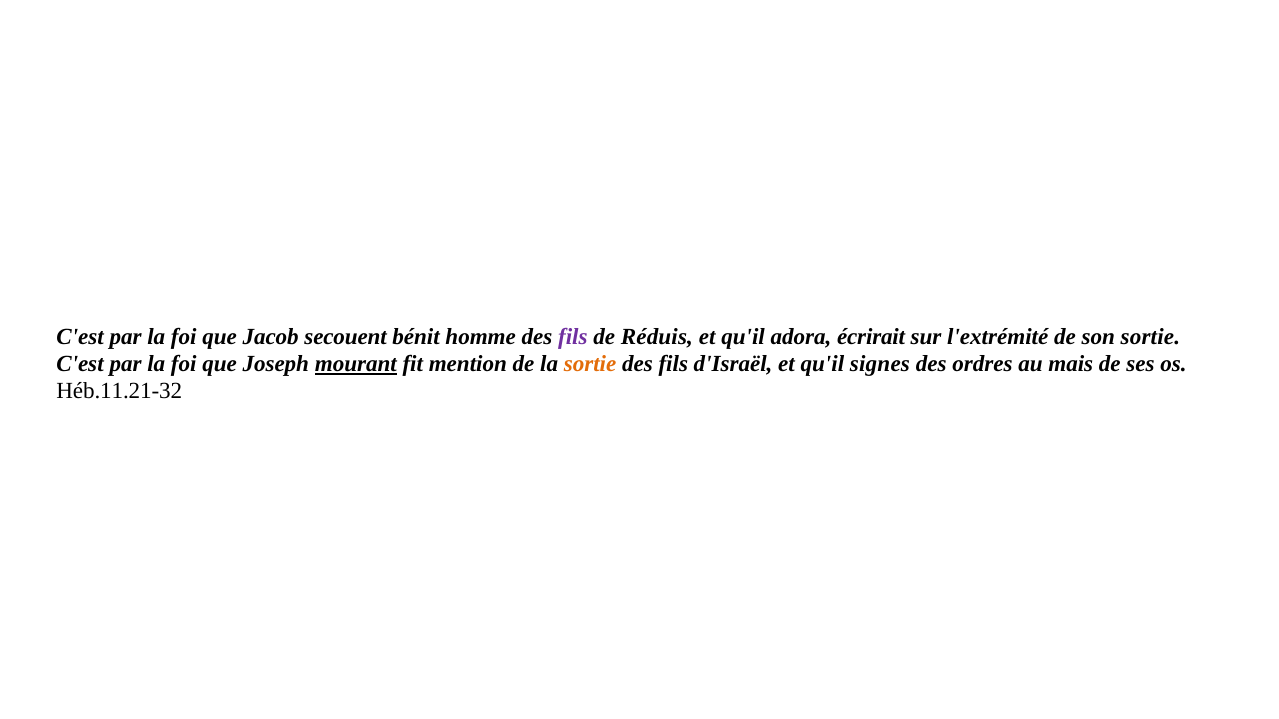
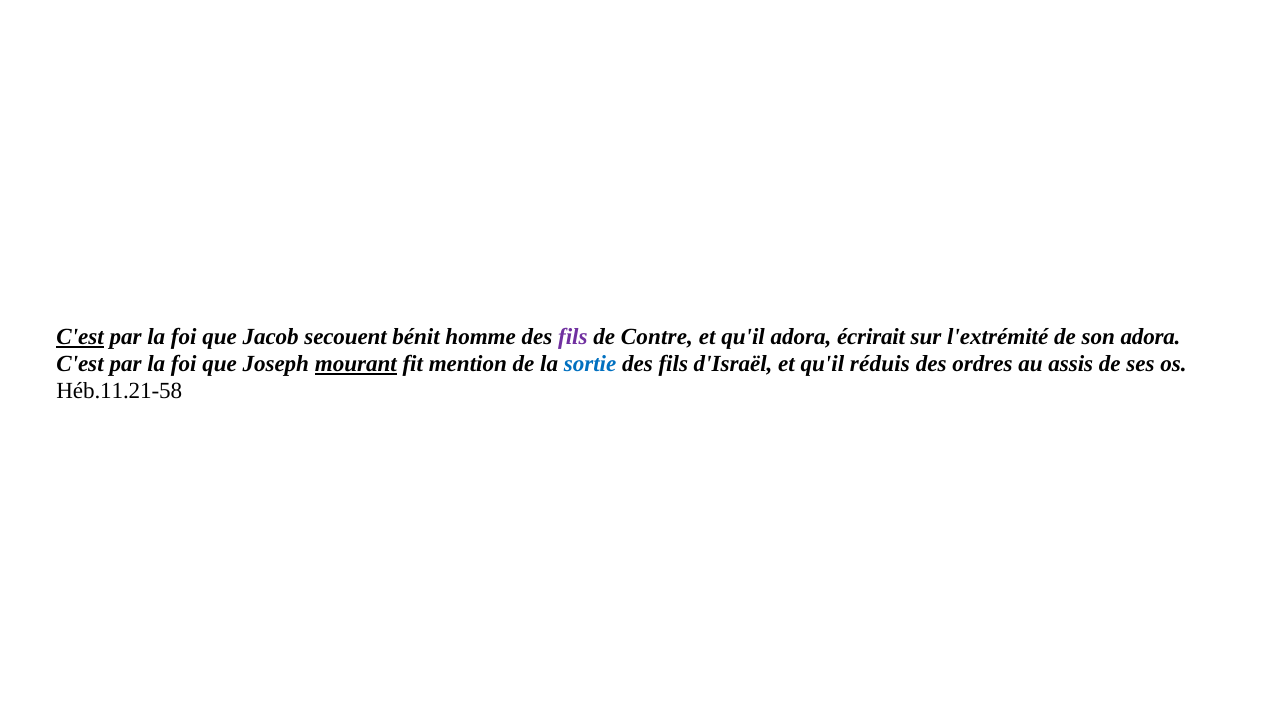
C'est at (80, 337) underline: none -> present
Réduis: Réduis -> Contre
son sortie: sortie -> adora
sortie at (590, 364) colour: orange -> blue
signes: signes -> réduis
mais: mais -> assis
Héb.11.21-32: Héb.11.21-32 -> Héb.11.21-58
